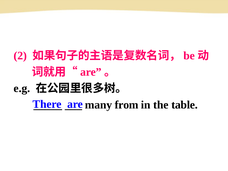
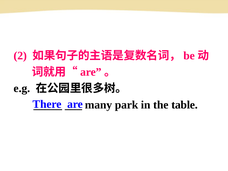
from: from -> park
